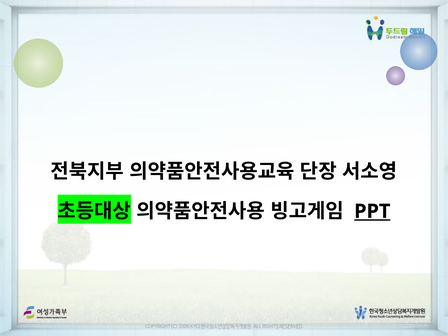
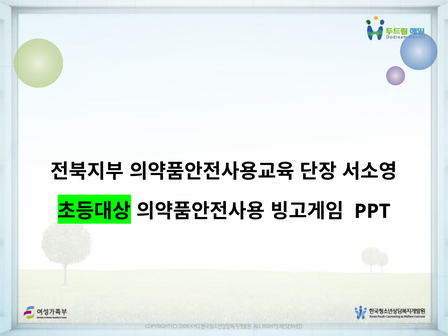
PPT underline: present -> none
